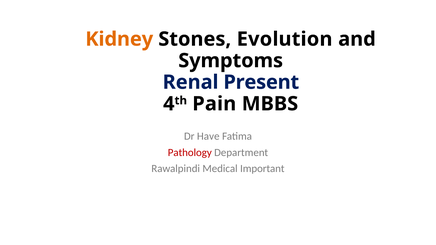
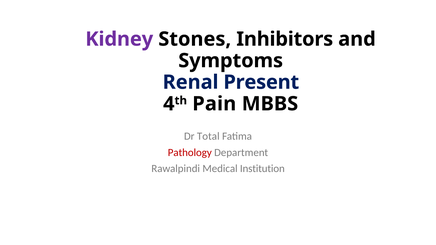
Kidney colour: orange -> purple
Evolution: Evolution -> Inhibitors
Have: Have -> Total
Important: Important -> Institution
